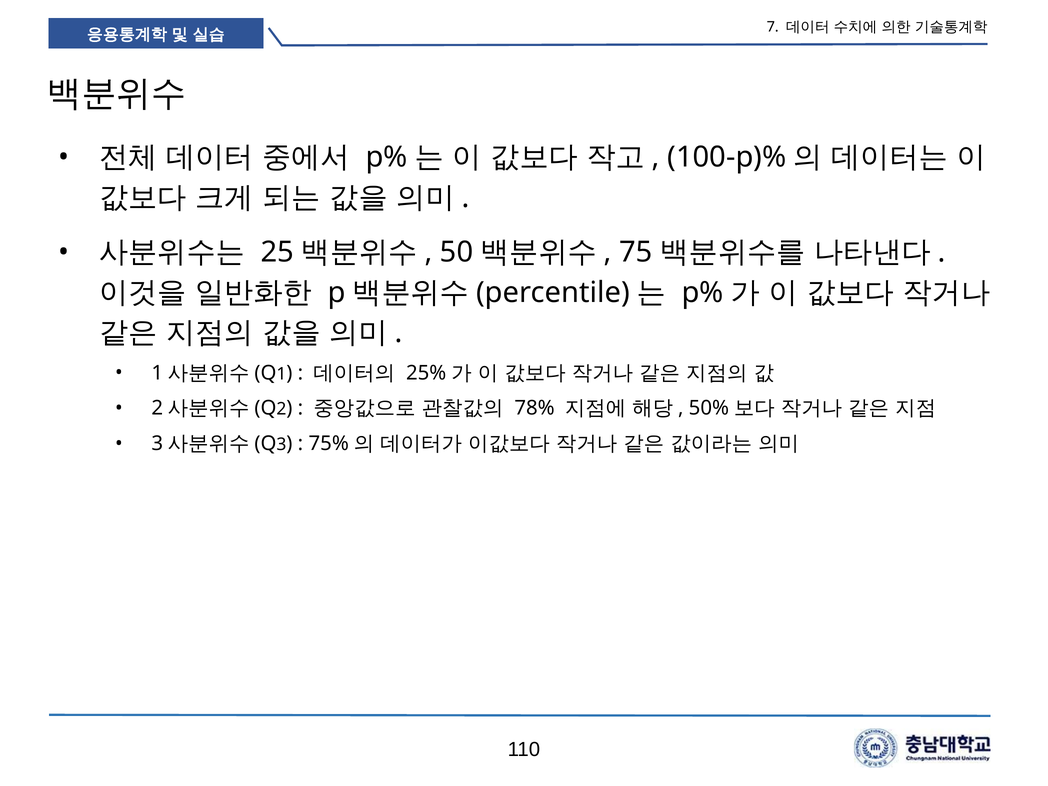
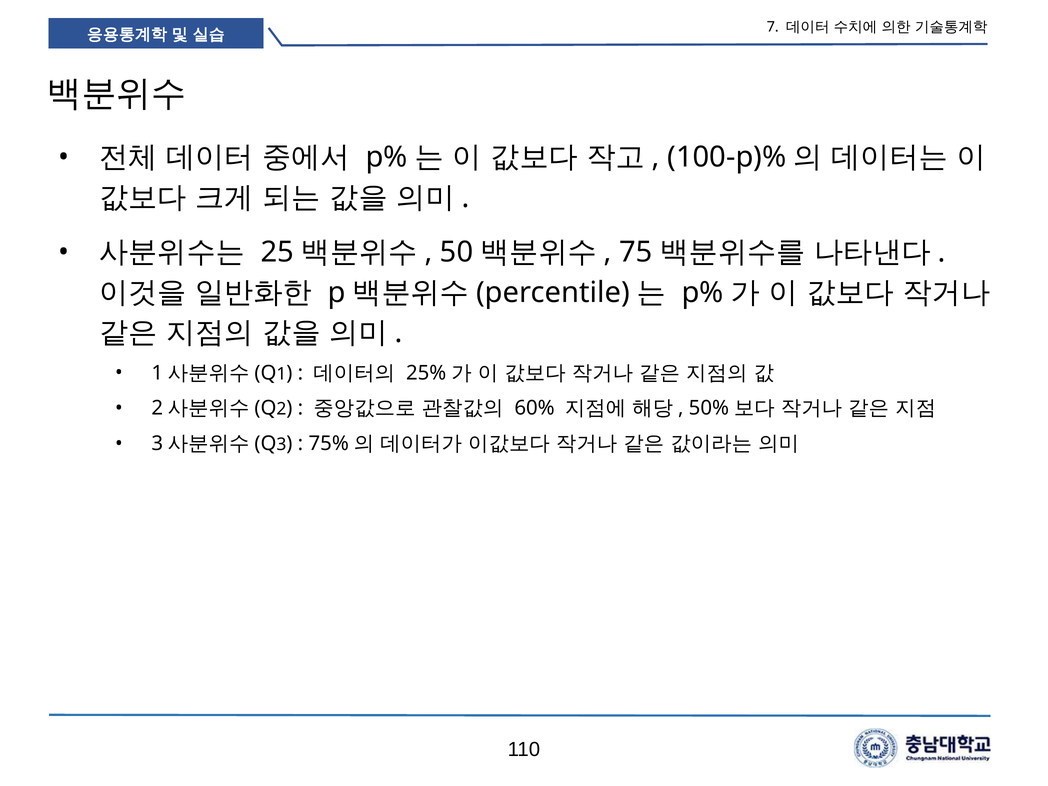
78%: 78% -> 60%
